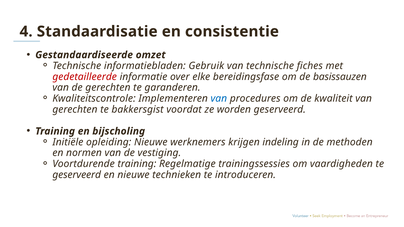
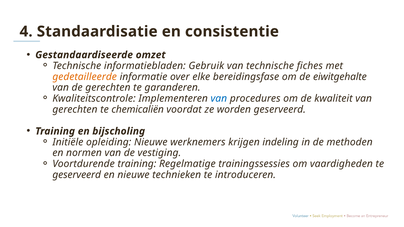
gedetailleerde colour: red -> orange
basissauzen: basissauzen -> eiwitgehalte
bakkersgist: bakkersgist -> chemicaliën
